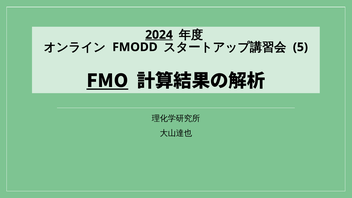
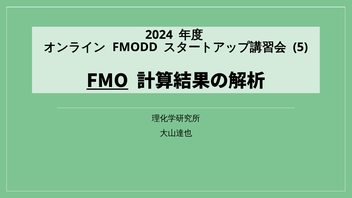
2024 underline: present -> none
